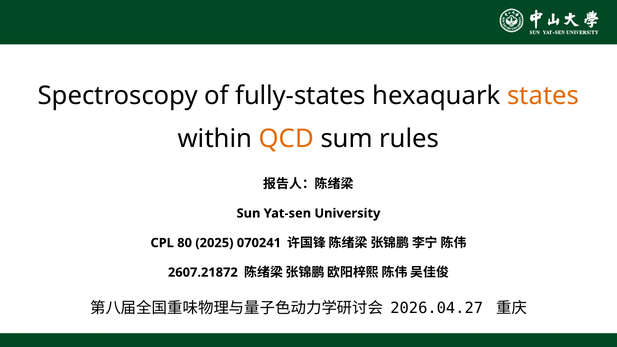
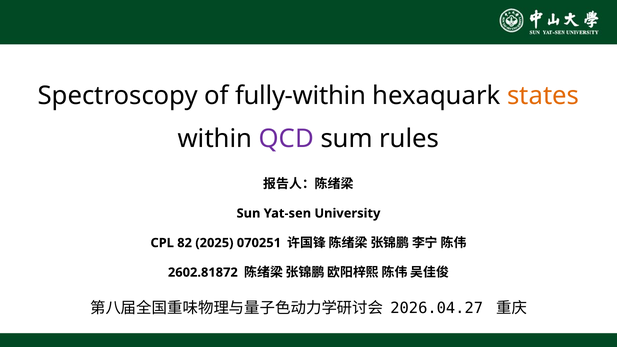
fully-states: fully-states -> fully-within
QCD colour: orange -> purple
80: 80 -> 82
070241: 070241 -> 070251
2607.21872: 2607.21872 -> 2602.81872
